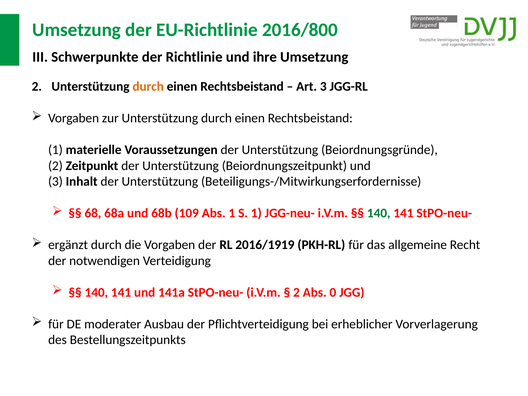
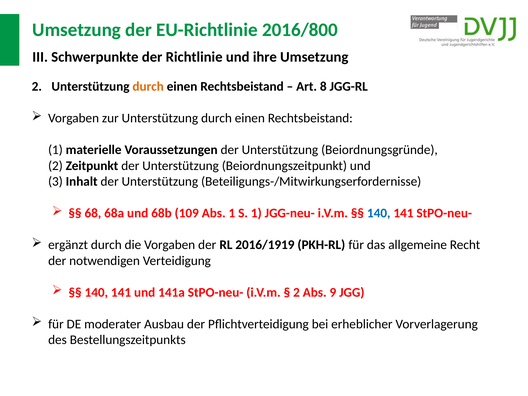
Art 3: 3 -> 8
140 at (379, 213) colour: green -> blue
0: 0 -> 9
